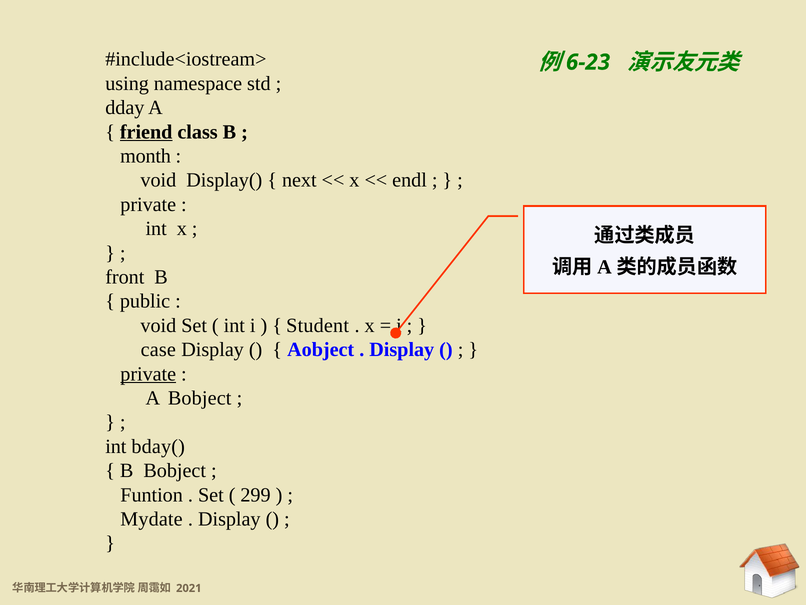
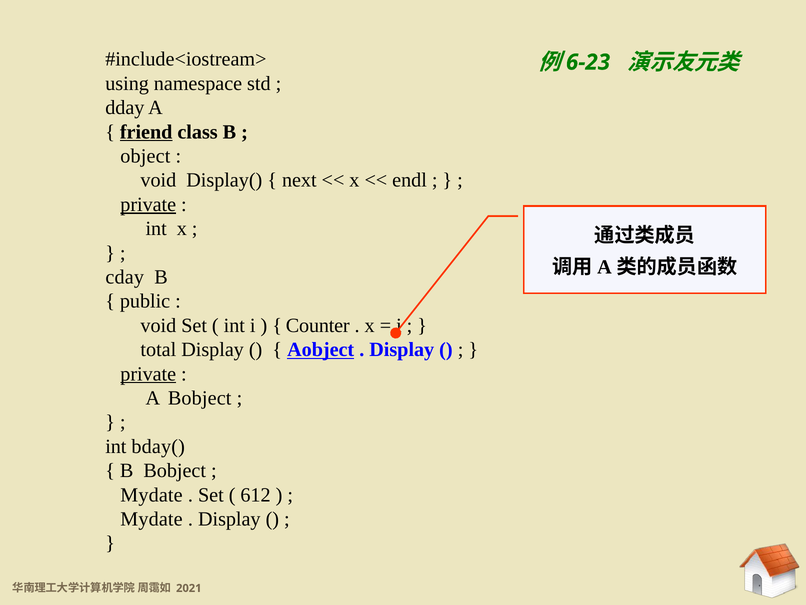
month: month -> object
private at (148, 204) underline: none -> present
front: front -> cday
Student: Student -> Counter
case: case -> total
Aobject underline: none -> present
Funtion at (152, 495): Funtion -> Mydate
299: 299 -> 612
